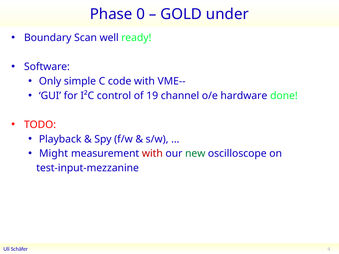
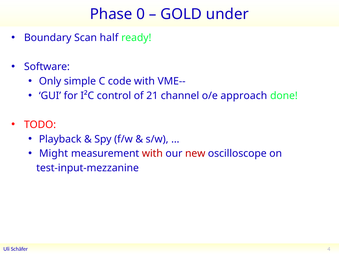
well: well -> half
19: 19 -> 21
hardware: hardware -> approach
new colour: green -> red
